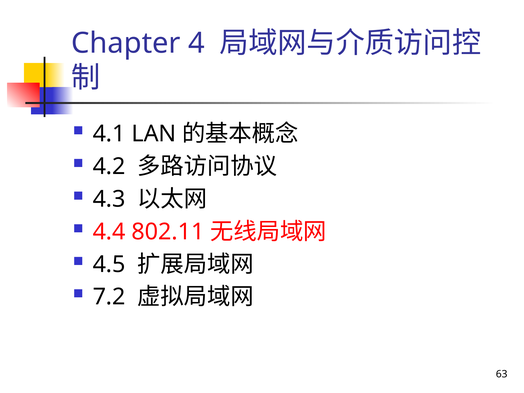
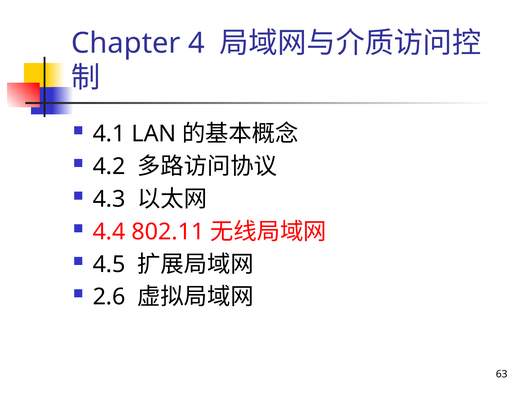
7.2: 7.2 -> 2.6
